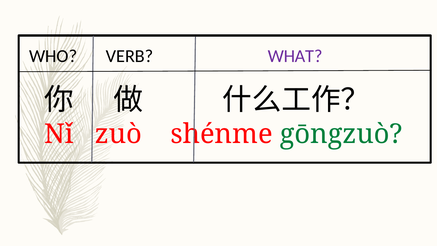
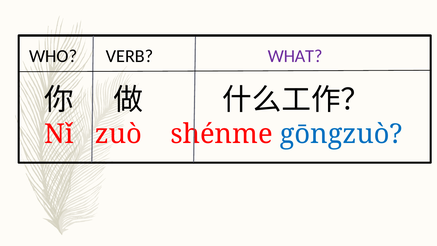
gōngzuò colour: green -> blue
